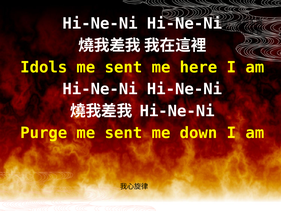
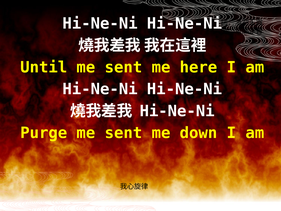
Idols: Idols -> Until
